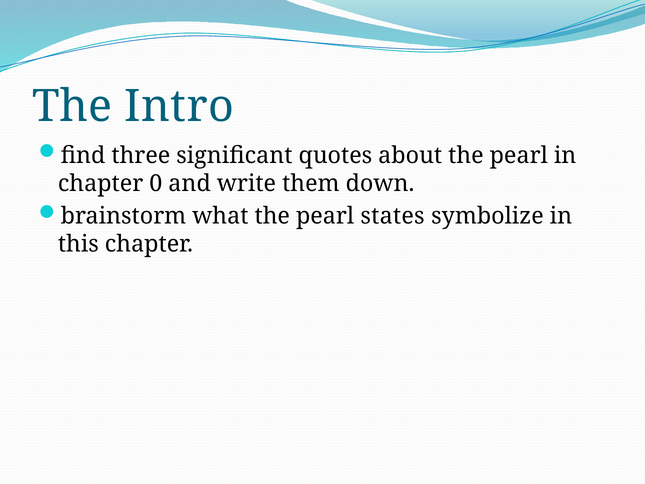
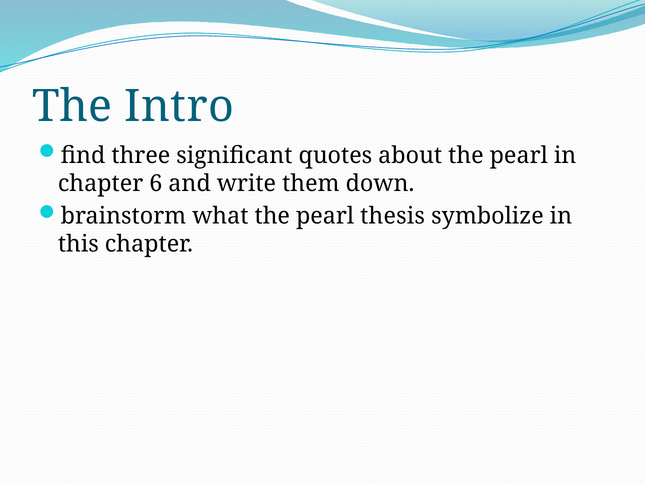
0: 0 -> 6
states: states -> thesis
